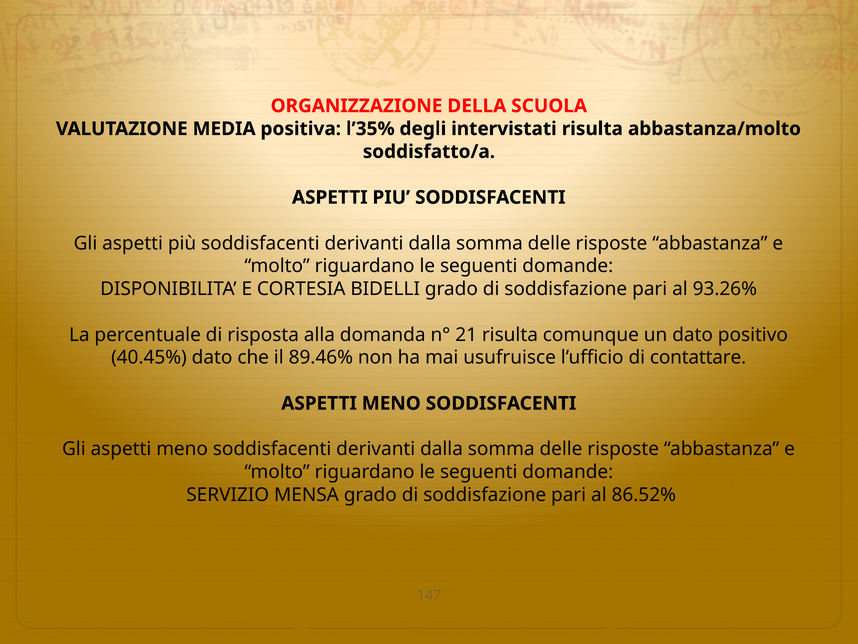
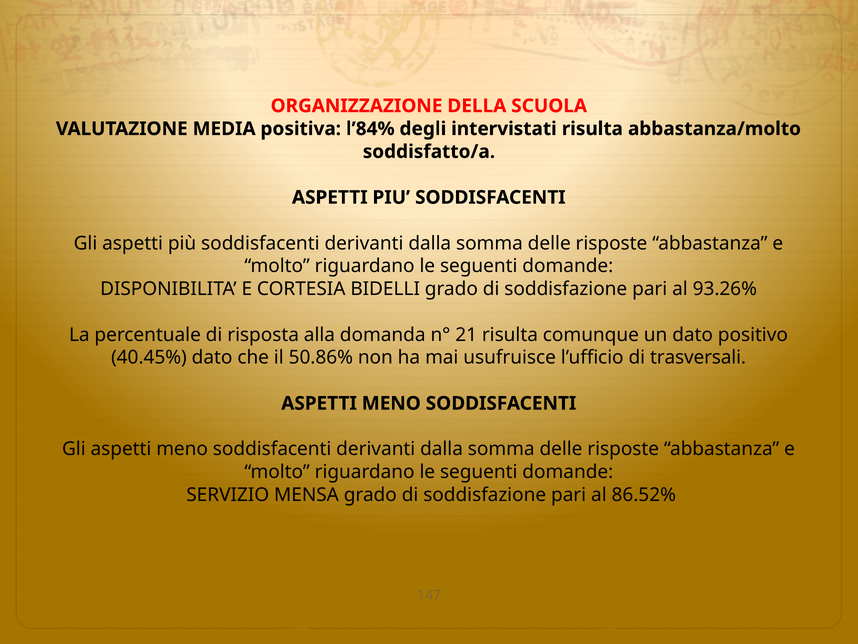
l’35%: l’35% -> l’84%
89.46%: 89.46% -> 50.86%
contattare: contattare -> trasversali
